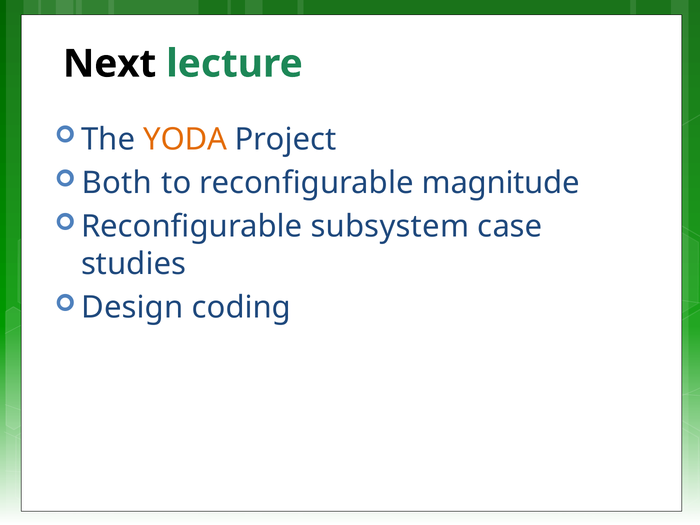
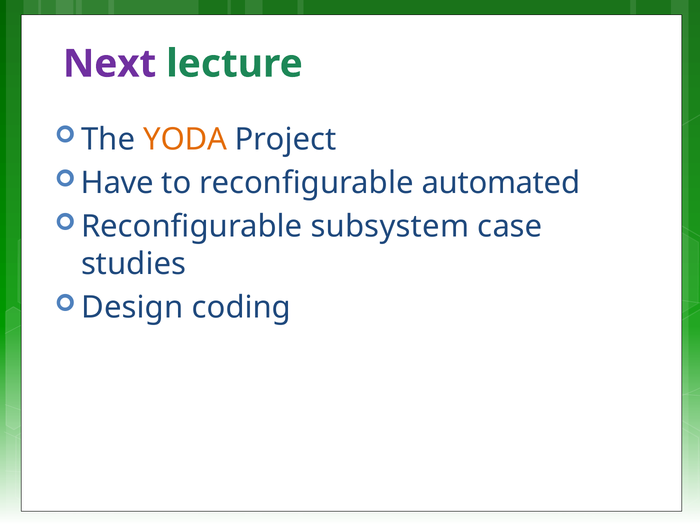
Next colour: black -> purple
Both: Both -> Have
magnitude: magnitude -> automated
